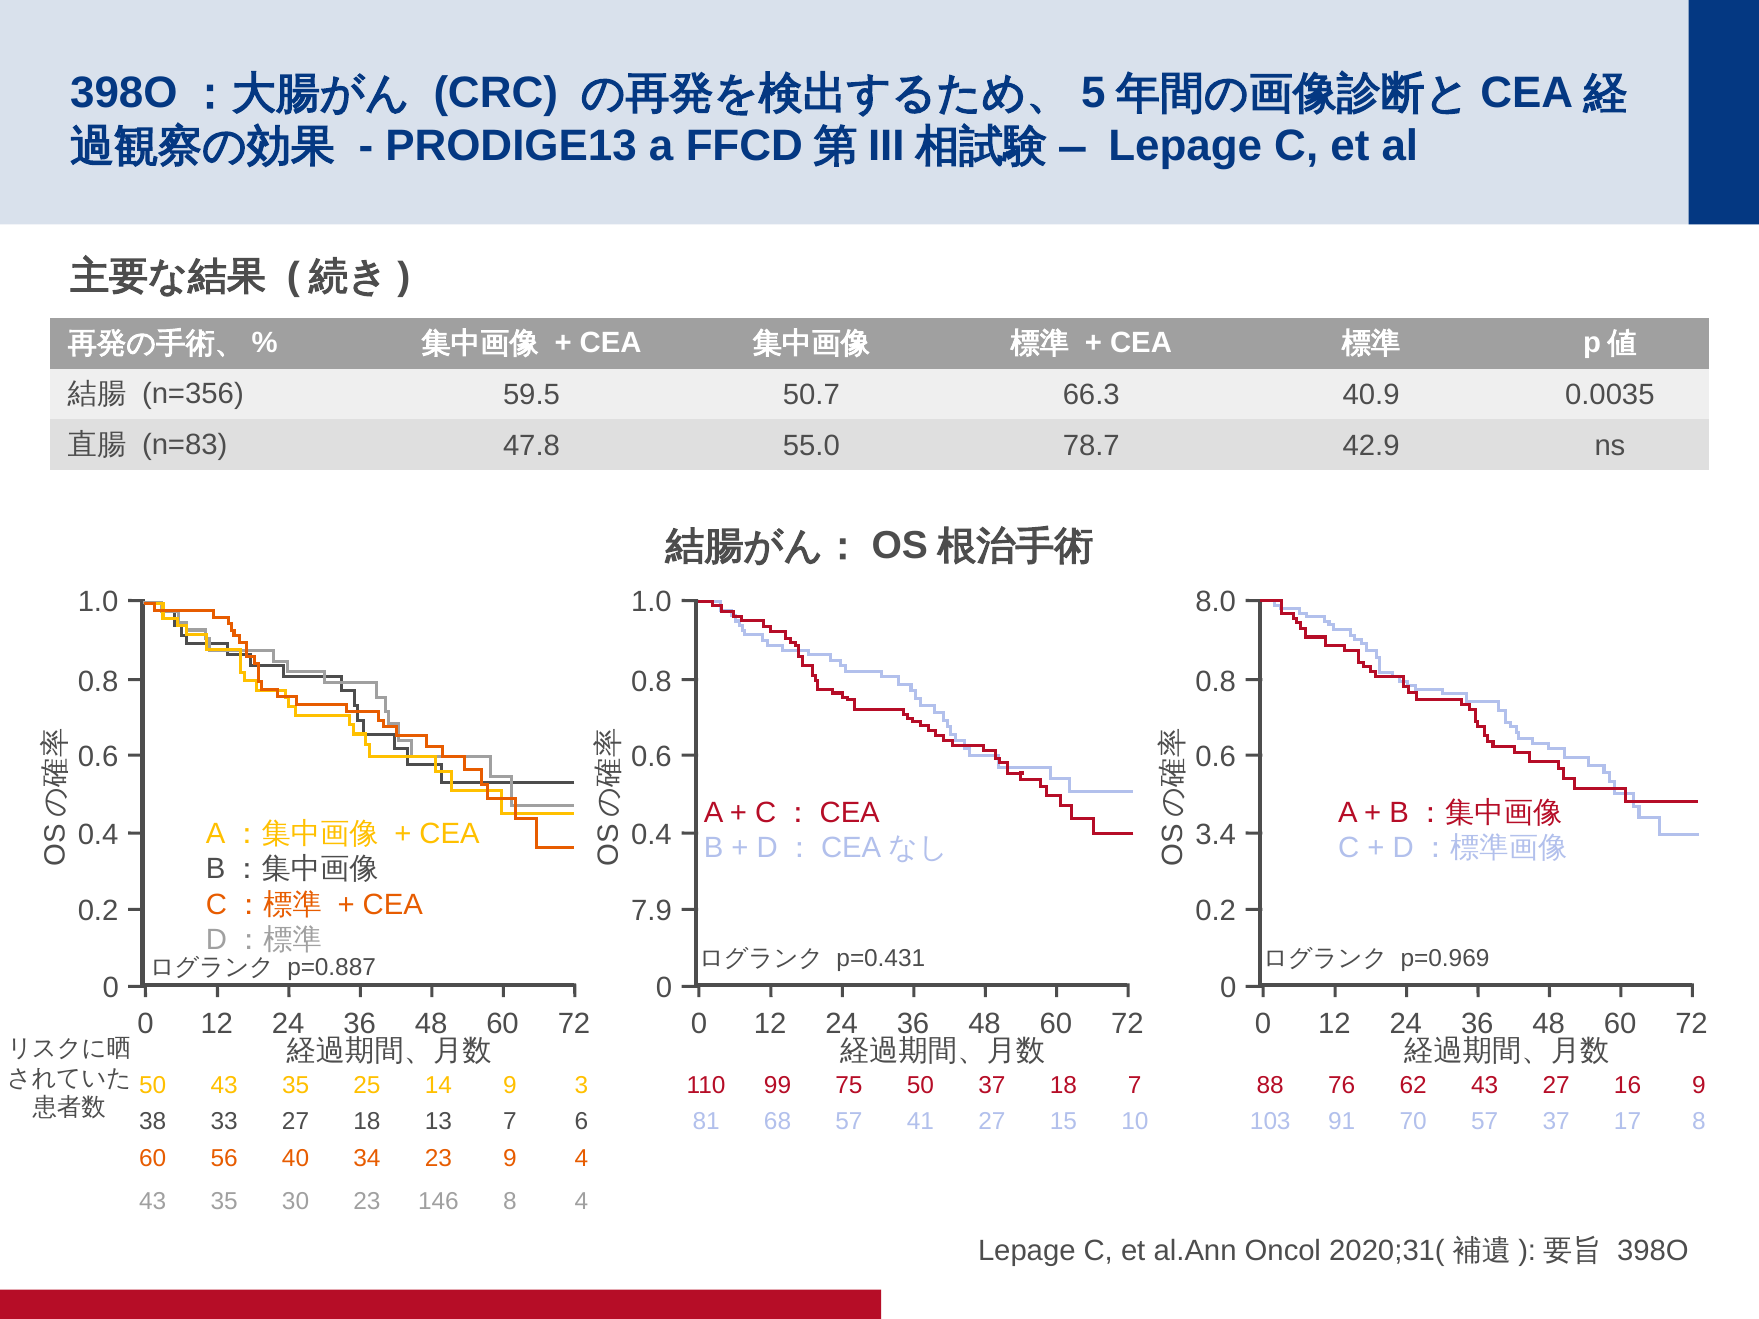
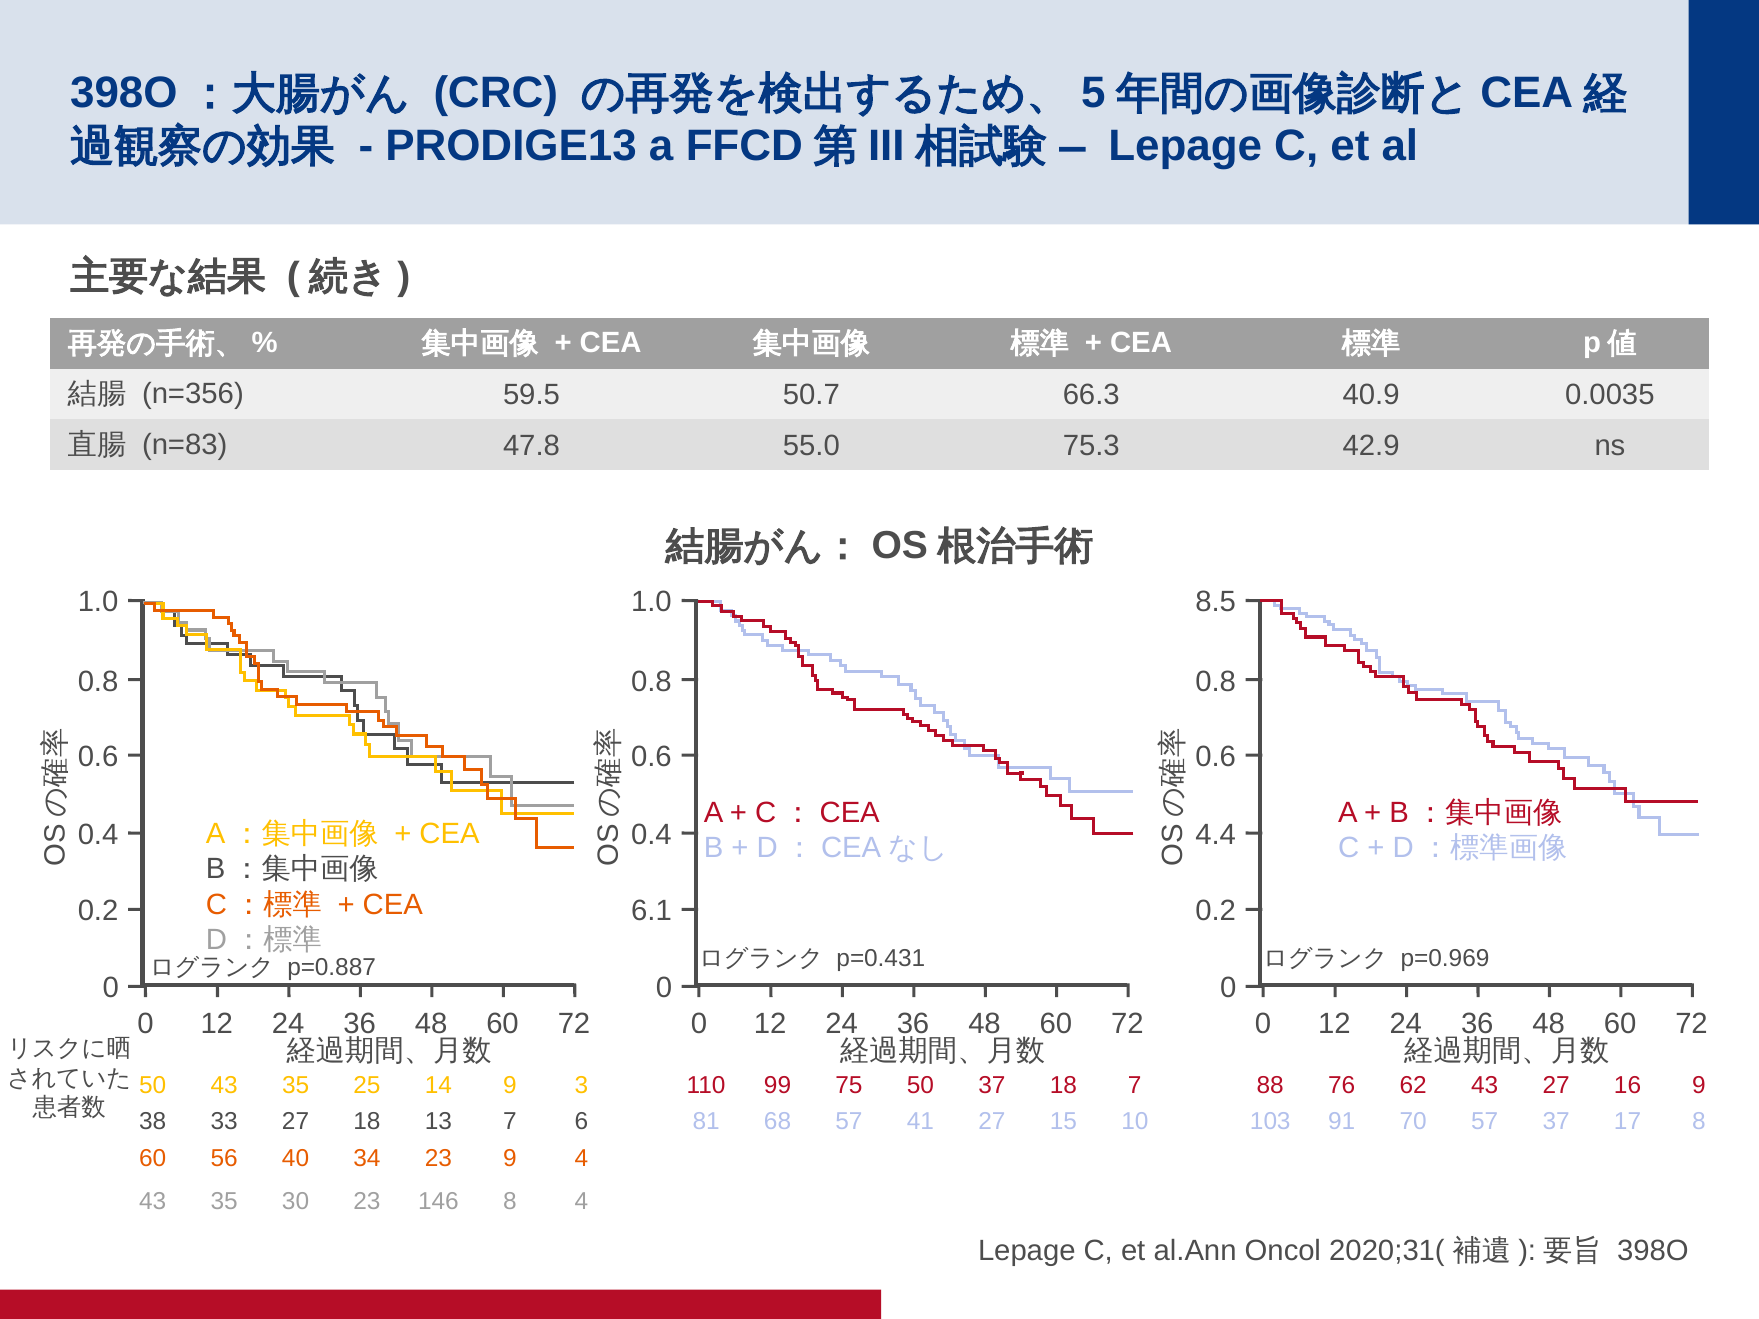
78.7: 78.7 -> 75.3
8.0: 8.0 -> 8.5
3.4: 3.4 -> 4.4
7.9: 7.9 -> 6.1
